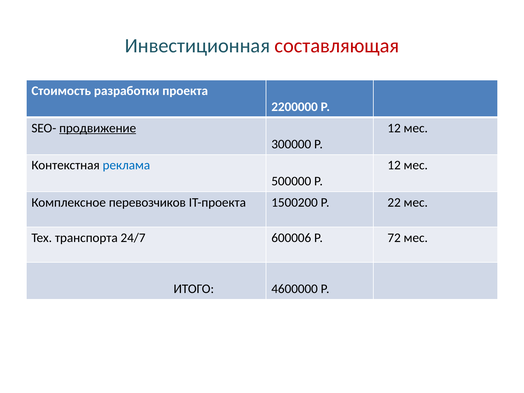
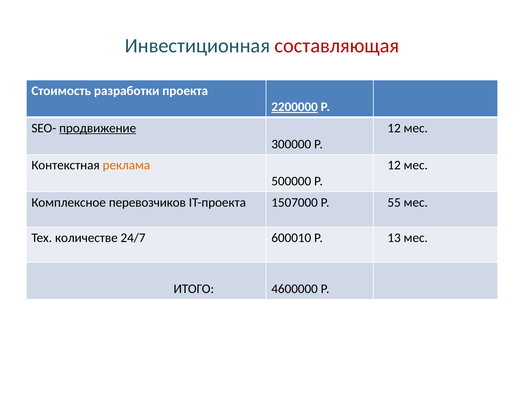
2200000 underline: none -> present
реклама colour: blue -> orange
1500200: 1500200 -> 1507000
22: 22 -> 55
транспорта: транспорта -> количестве
600006: 600006 -> 600010
72: 72 -> 13
